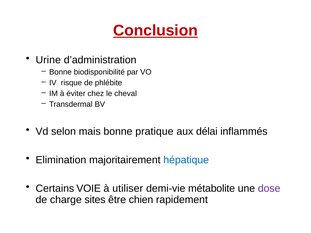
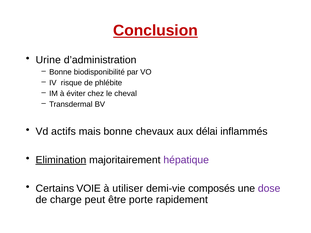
selon: selon -> actifs
pratique: pratique -> chevaux
Elimination underline: none -> present
hépatique colour: blue -> purple
métabolite: métabolite -> composés
sites: sites -> peut
chien: chien -> porte
